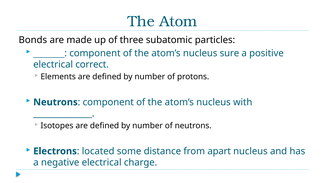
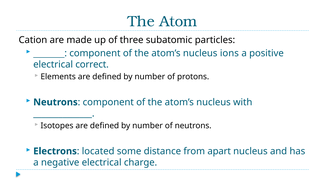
Bonds: Bonds -> Cation
sure: sure -> ions
